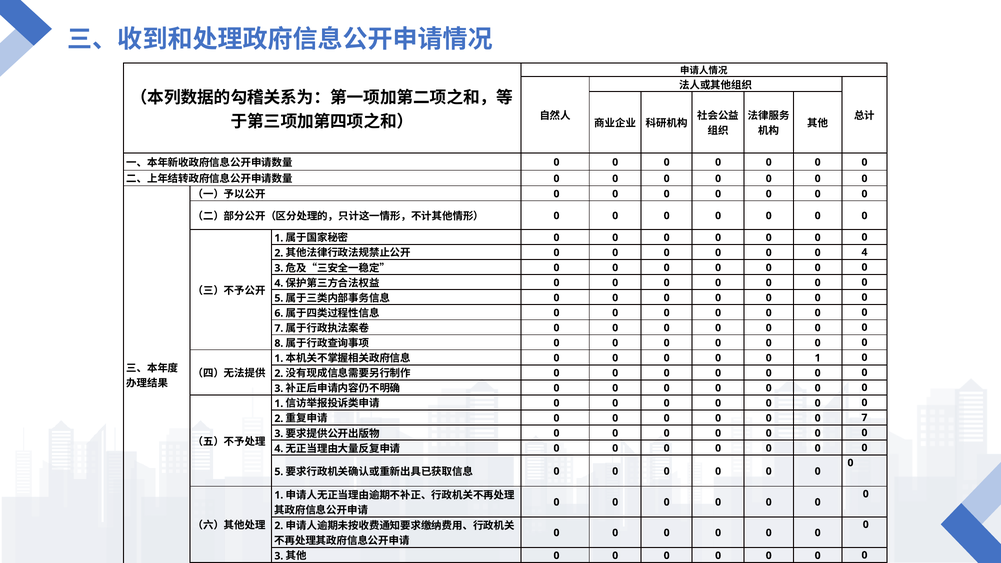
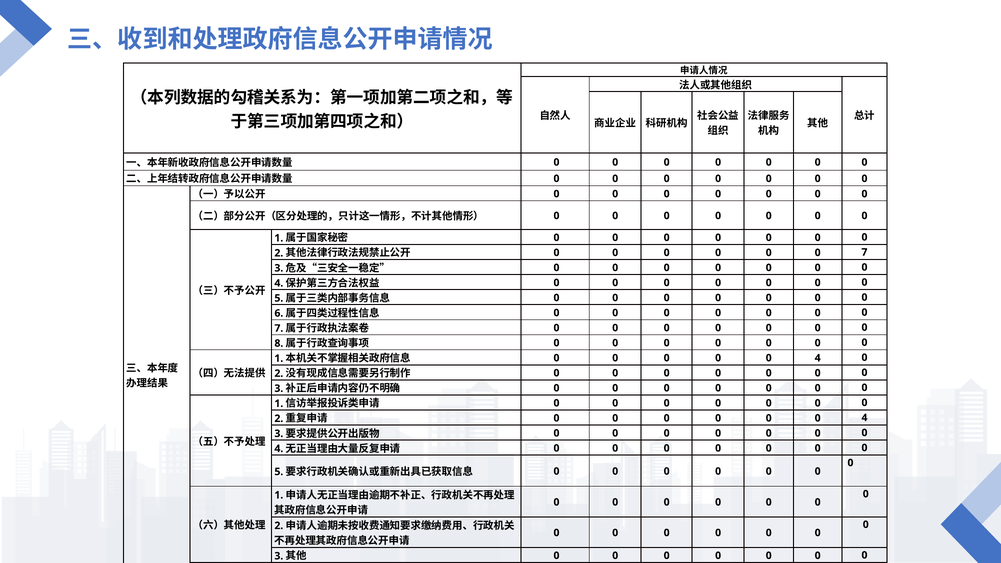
4 at (864, 252): 4 -> 7
1 at (818, 358): 1 -> 4
7 at (864, 418): 7 -> 4
